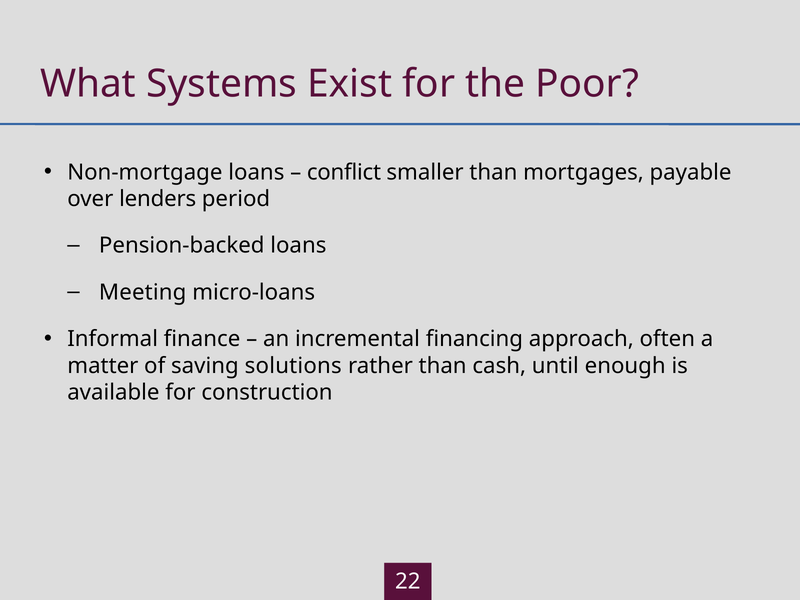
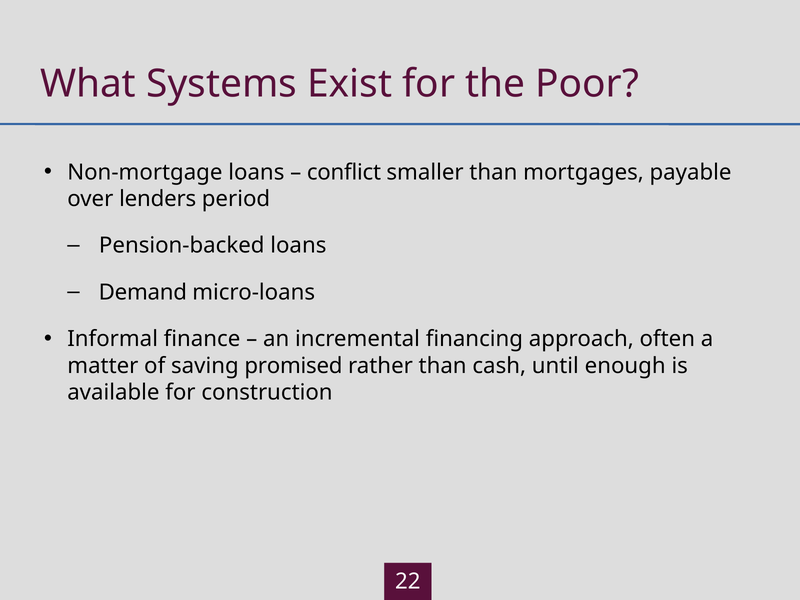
Meeting: Meeting -> Demand
solutions: solutions -> promised
